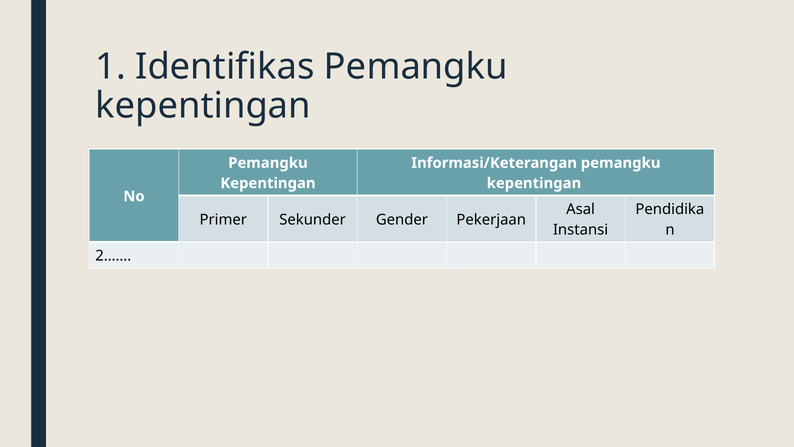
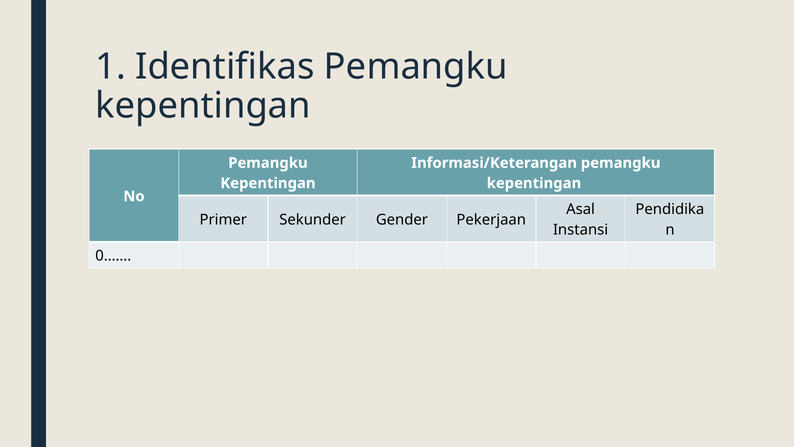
2……: 2…… -> 0……
